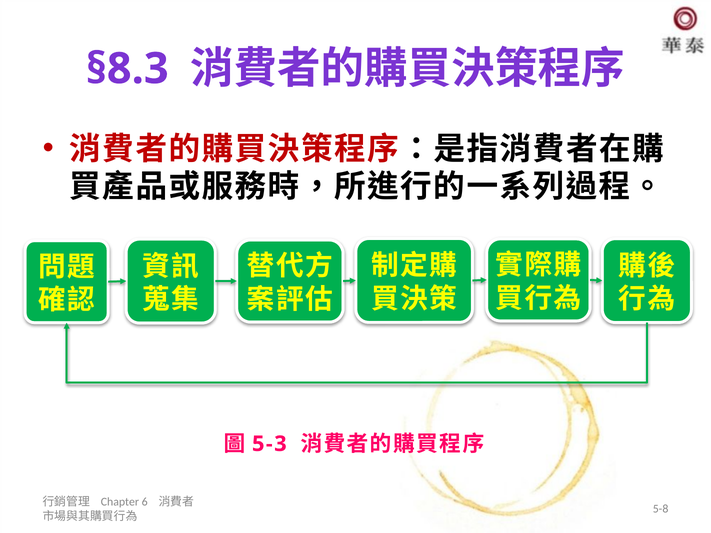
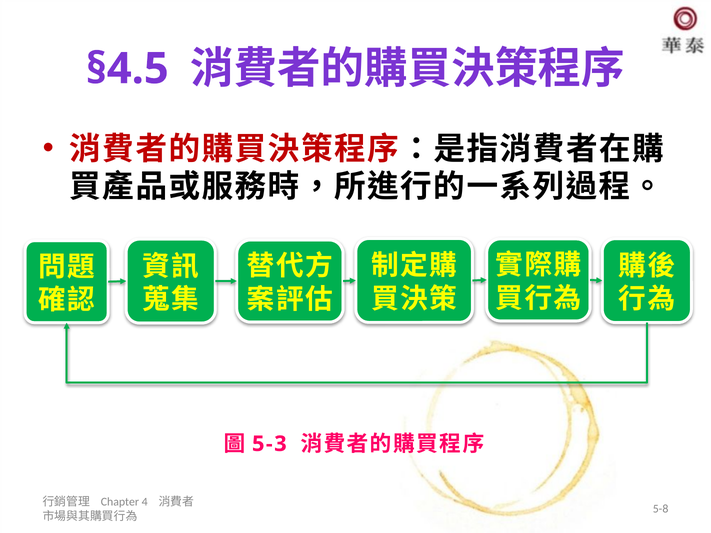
§8.3: §8.3 -> §4.5
6: 6 -> 4
